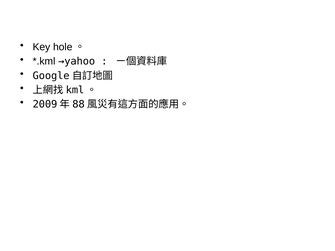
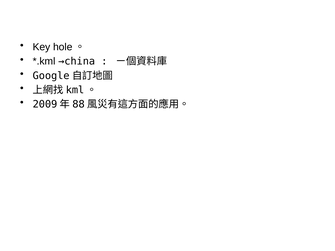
→yahoo: →yahoo -> →china
